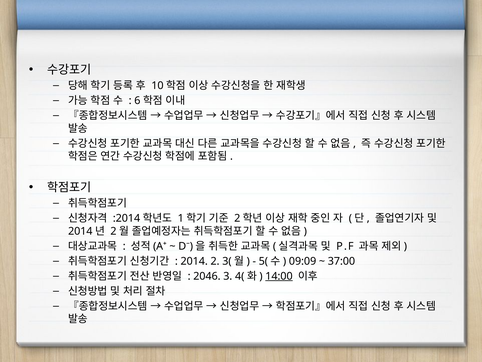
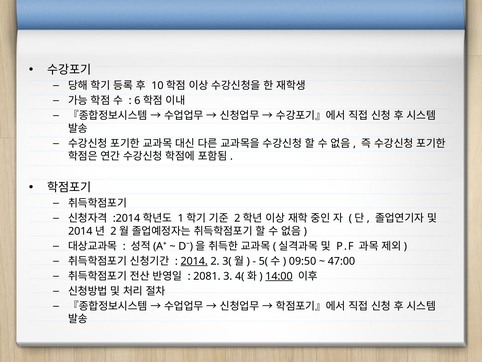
2014 underline: none -> present
09:09: 09:09 -> 09:50
37:00: 37:00 -> 47:00
2046: 2046 -> 2081
